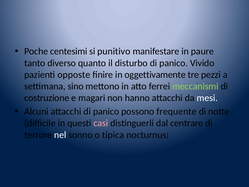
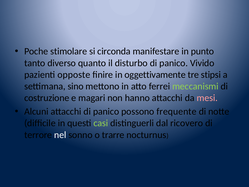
centesimi: centesimi -> stimolare
punitivo: punitivo -> circonda
paure: paure -> punto
pezzi: pezzi -> stipsi
mesi colour: white -> pink
casi colour: pink -> light green
centrare: centrare -> ricovero
tipica: tipica -> trarre
